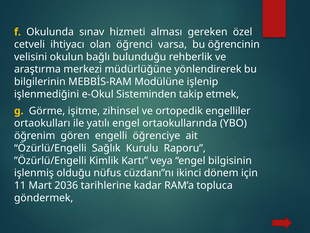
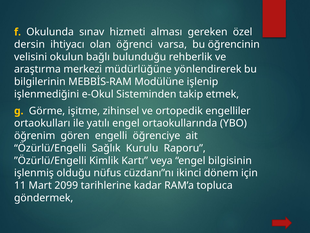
cetveli: cetveli -> dersin
2036: 2036 -> 2099
